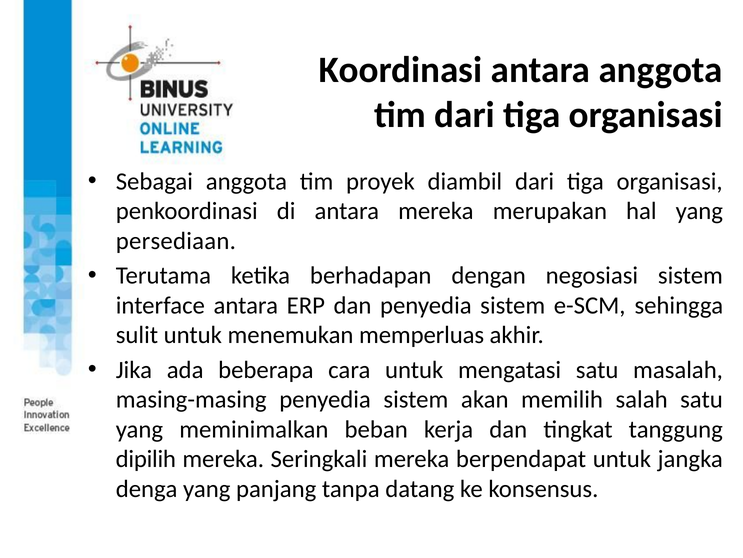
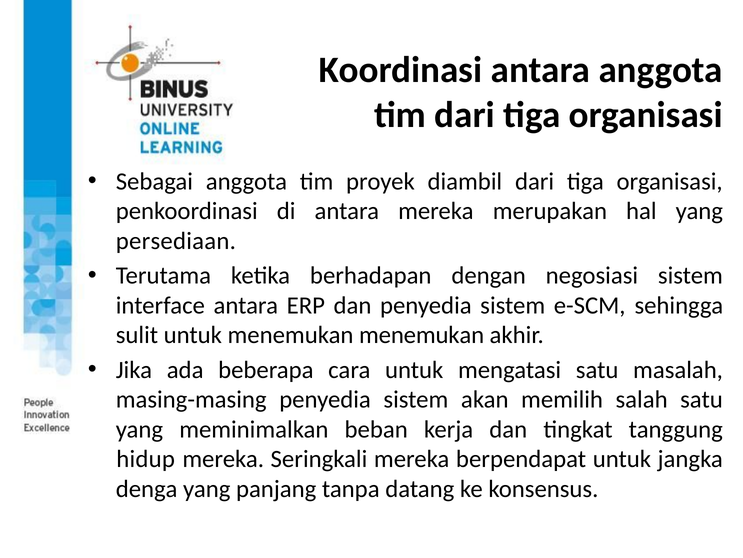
menemukan memperluas: memperluas -> menemukan
dipilih: dipilih -> hidup
